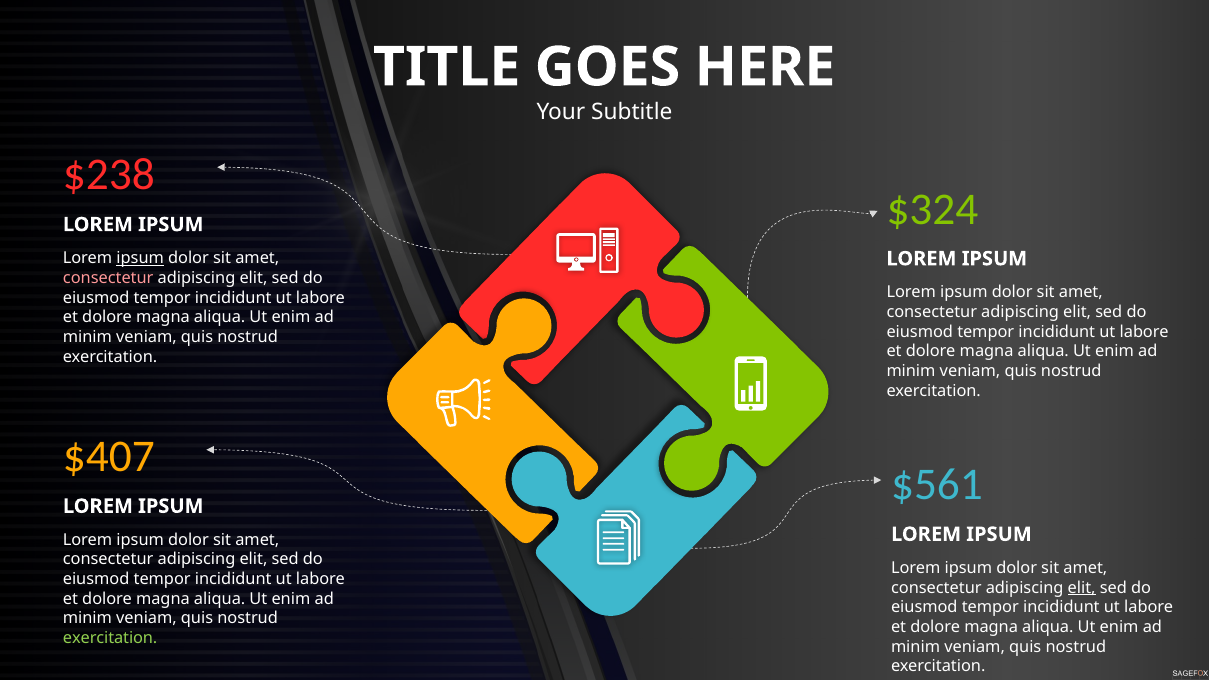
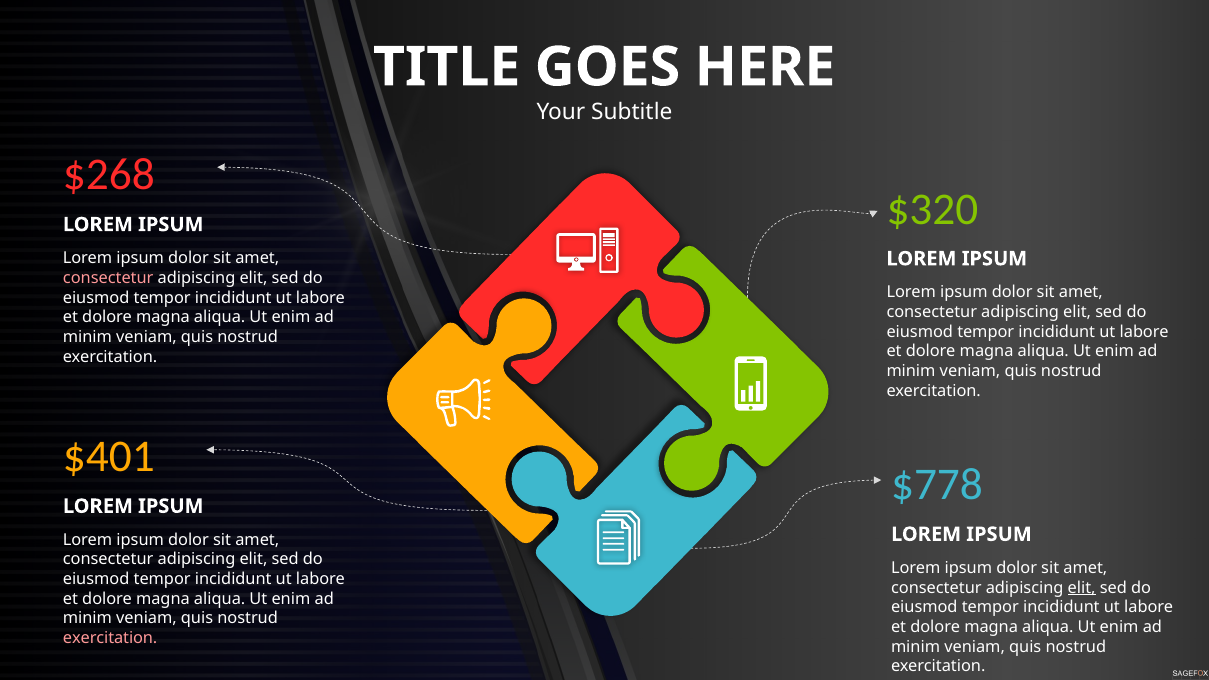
$238: $238 -> $268
$324: $324 -> $320
ipsum at (140, 258) underline: present -> none
$407: $407 -> $401
$561: $561 -> $778
exercitation at (110, 638) colour: light green -> pink
